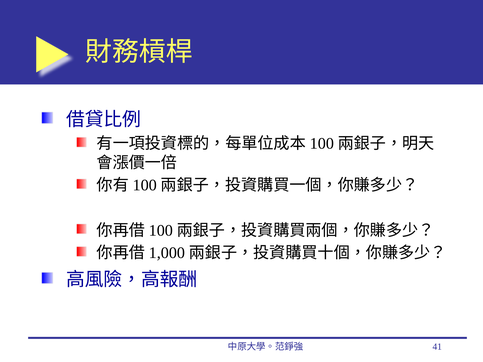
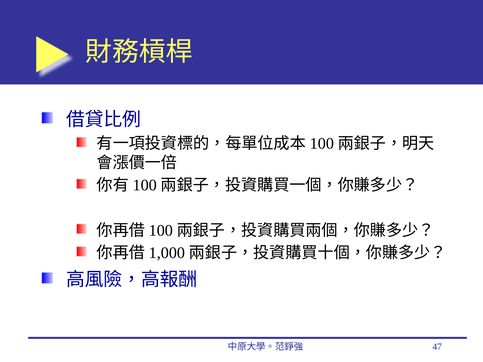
41: 41 -> 47
